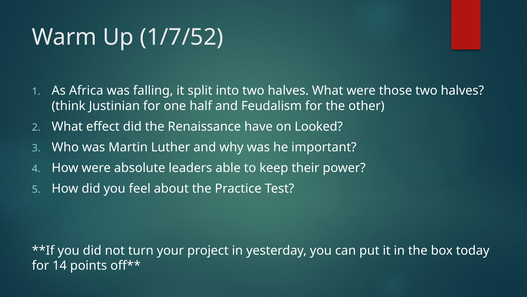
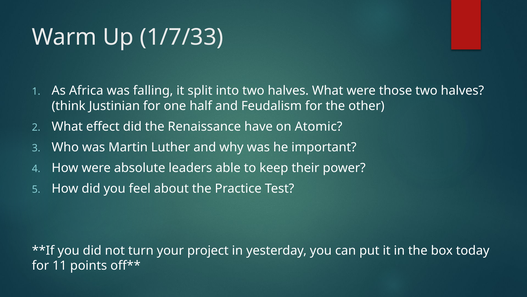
1/7/52: 1/7/52 -> 1/7/33
Looked: Looked -> Atomic
14: 14 -> 11
